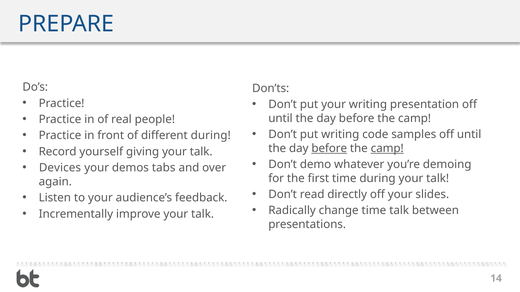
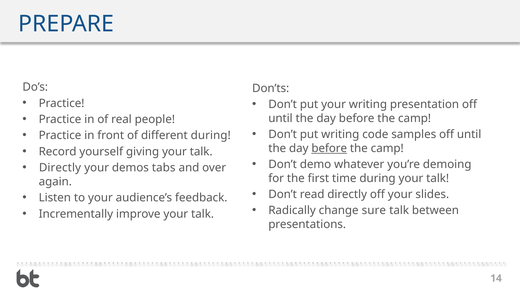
camp at (387, 148) underline: present -> none
Devices at (60, 168): Devices -> Directly
change time: time -> sure
